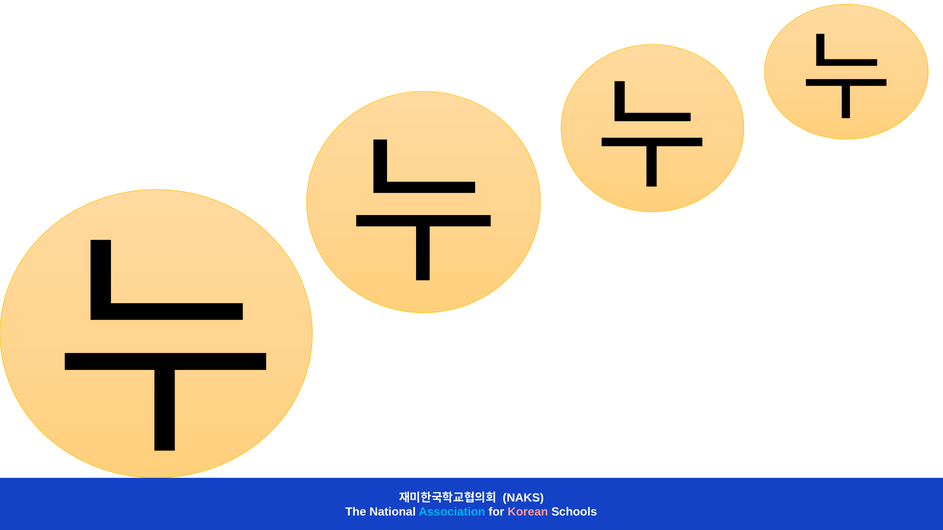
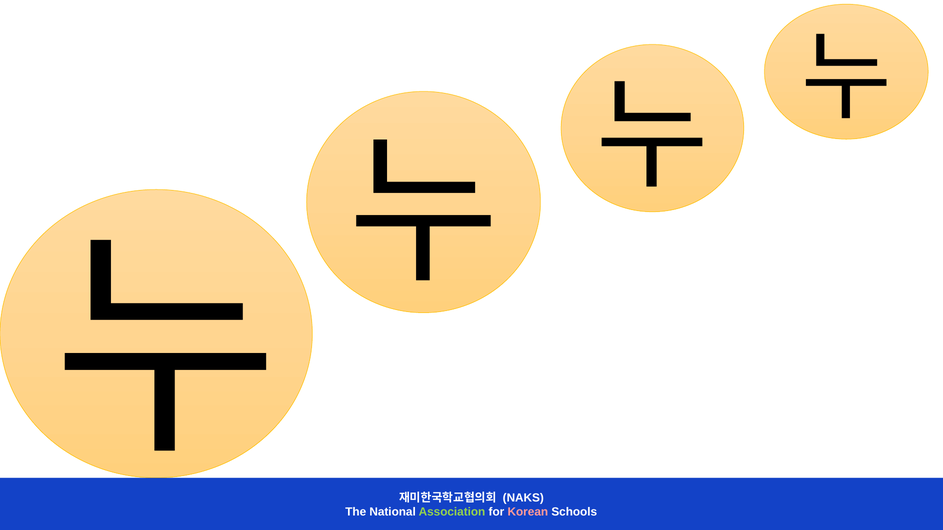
Association colour: light blue -> light green
